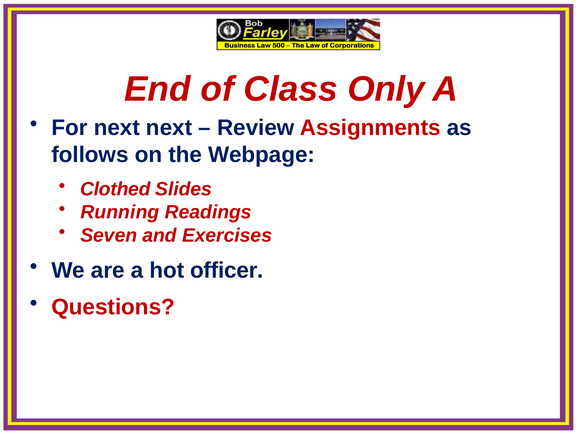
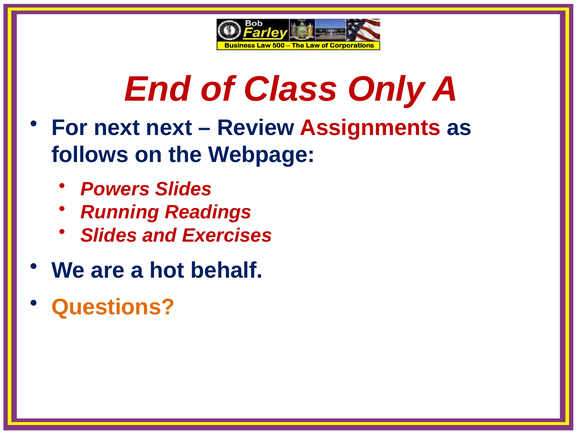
Clothed: Clothed -> Powers
Seven at (109, 235): Seven -> Slides
officer: officer -> behalf
Questions colour: red -> orange
